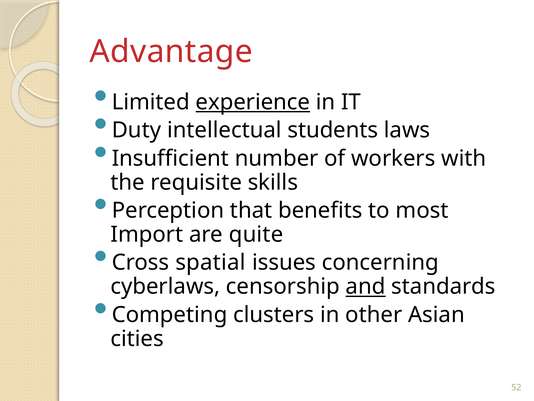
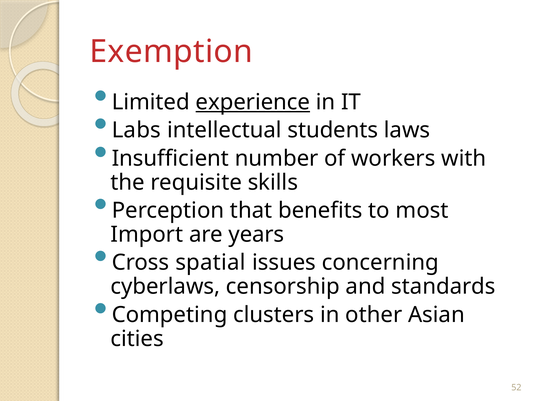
Advantage: Advantage -> Exemption
Duty: Duty -> Labs
quite: quite -> years
and underline: present -> none
